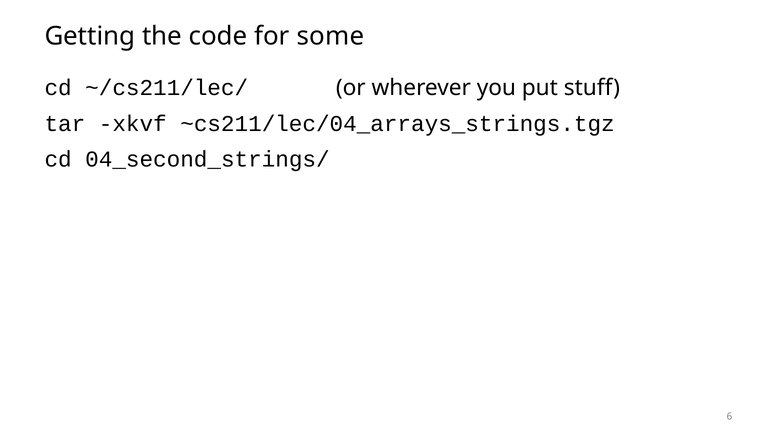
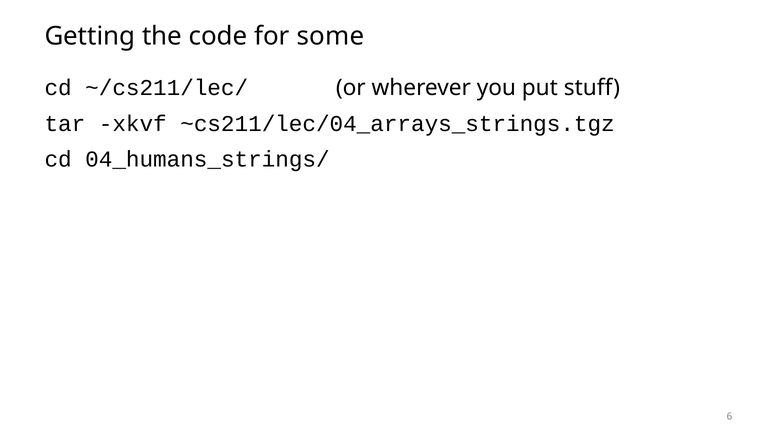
04_second_strings/: 04_second_strings/ -> 04_humans_strings/
